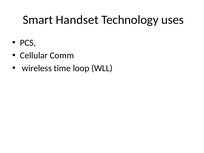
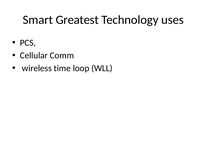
Handset: Handset -> Greatest
